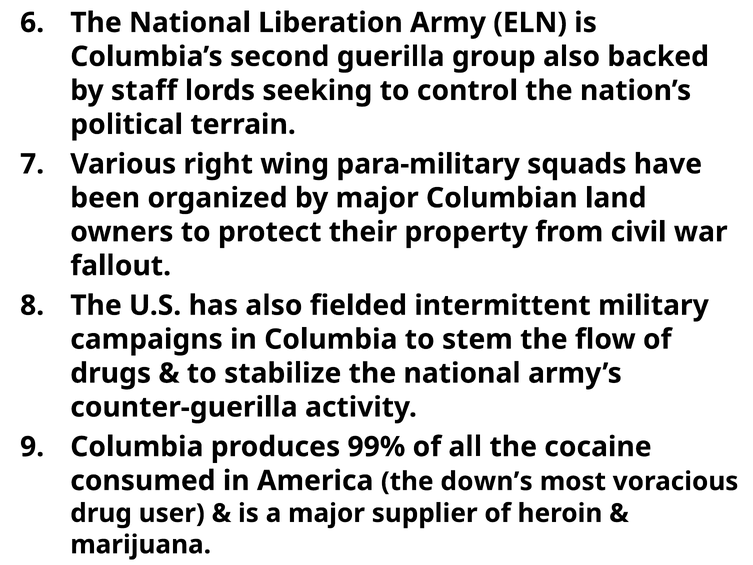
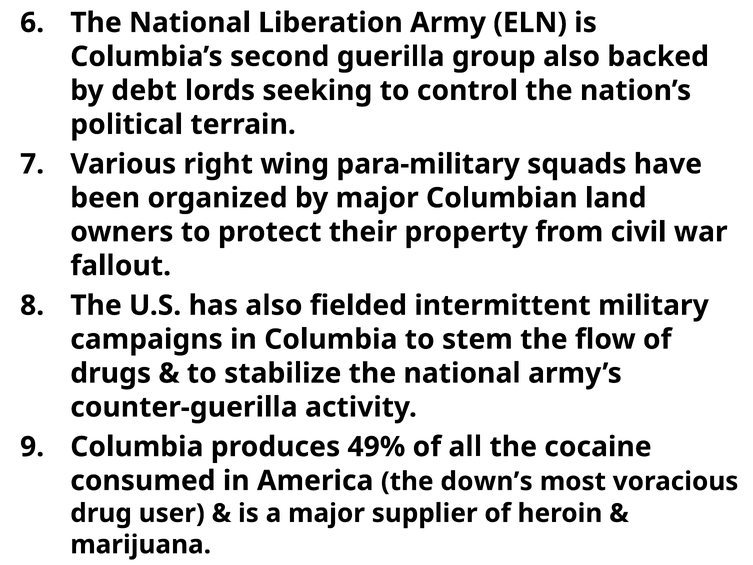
staff: staff -> debt
99%: 99% -> 49%
